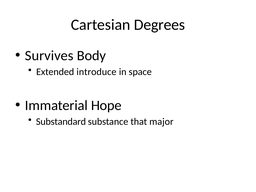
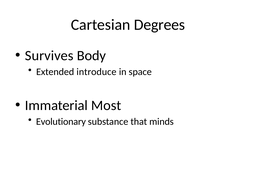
Hope: Hope -> Most
Substandard: Substandard -> Evolutionary
major: major -> minds
